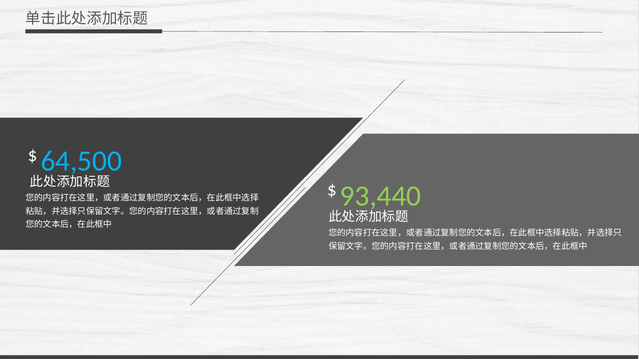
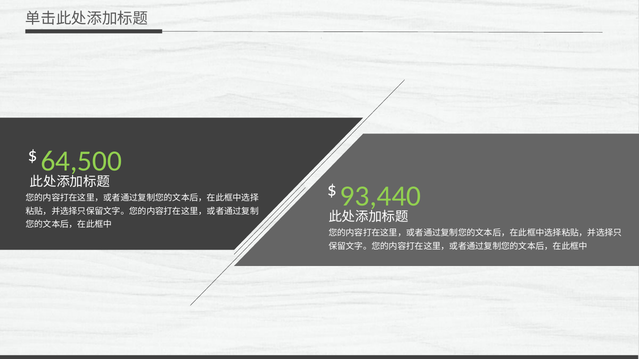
64,500 colour: light blue -> light green
